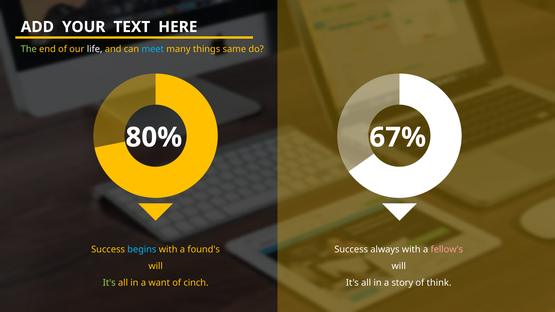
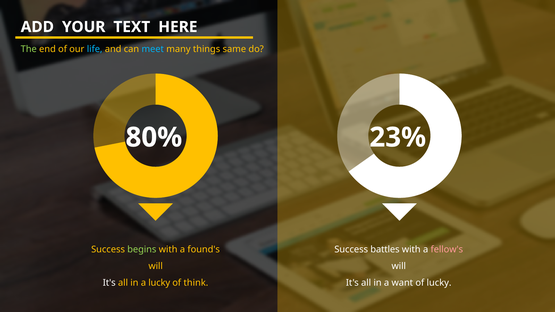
life colour: white -> light blue
67%: 67% -> 23%
begins colour: light blue -> light green
always: always -> battles
It's at (109, 283) colour: light green -> white
a want: want -> lucky
cinch: cinch -> think
story: story -> want
of think: think -> lucky
